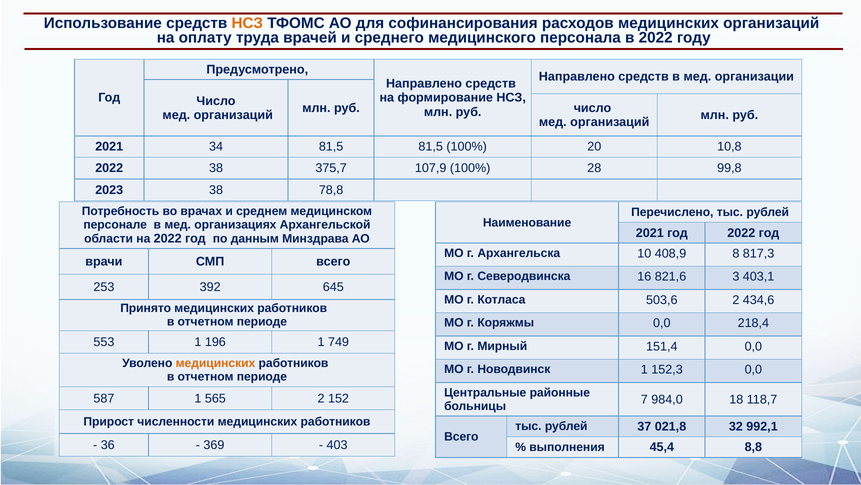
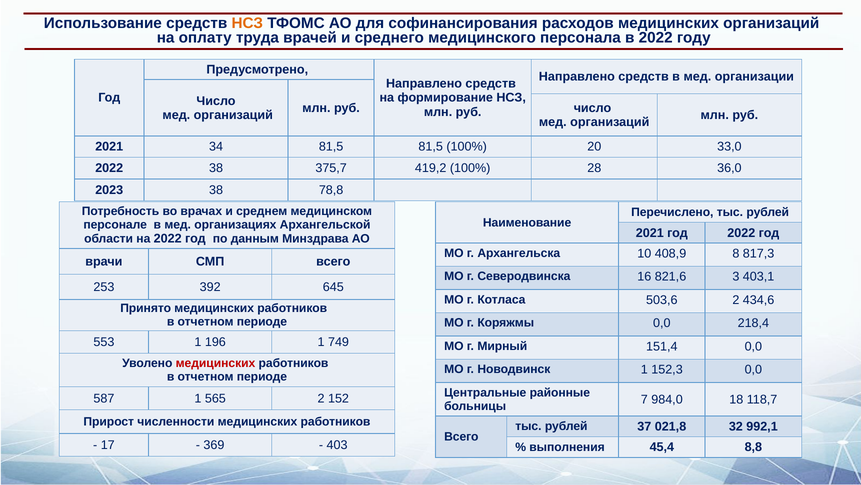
10,8: 10,8 -> 33,0
107,9: 107,9 -> 419,2
99,8: 99,8 -> 36,0
медицинских at (216, 363) colour: orange -> red
36: 36 -> 17
